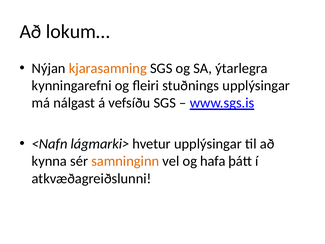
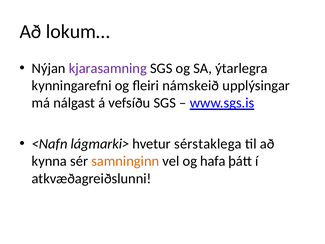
kjarasamning colour: orange -> purple
stuðnings: stuðnings -> námskeið
hvetur upplýsingar: upplýsingar -> sérstaklega
